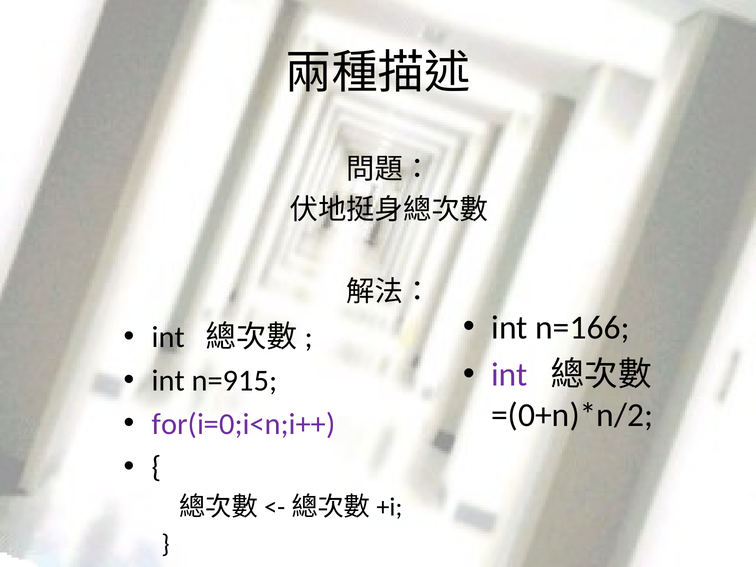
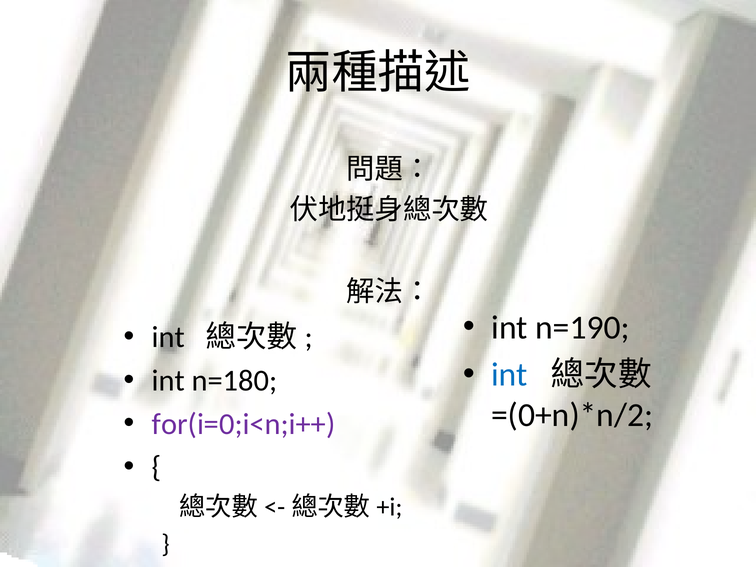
n=166: n=166 -> n=190
int at (510, 375) colour: purple -> blue
n=915: n=915 -> n=180
